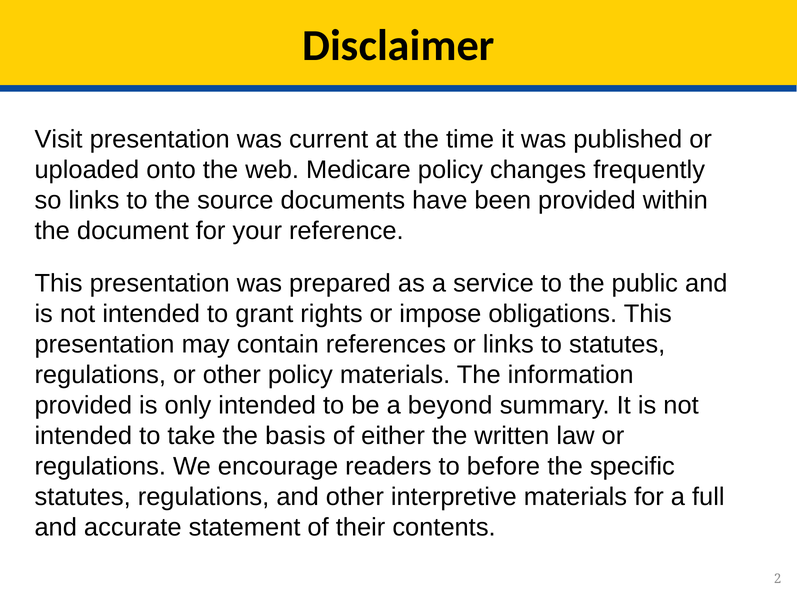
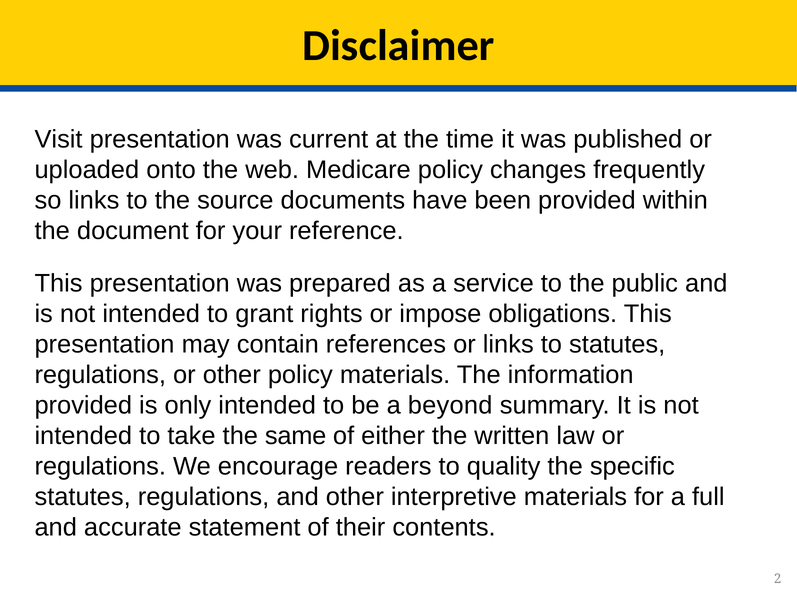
basis: basis -> same
before: before -> quality
